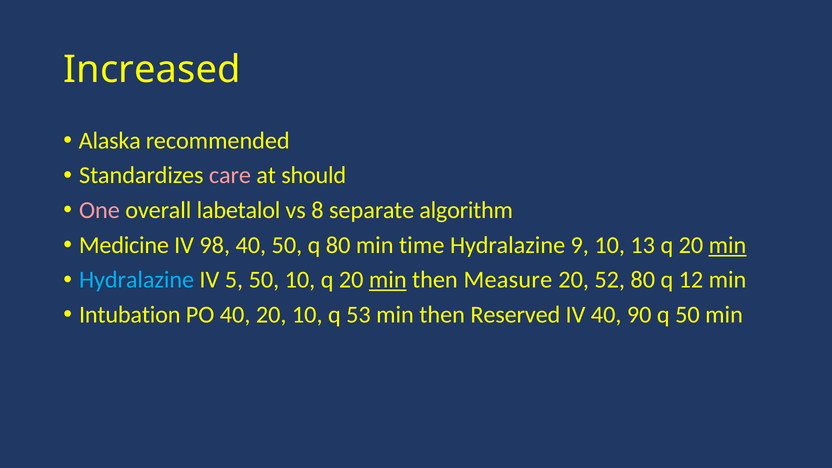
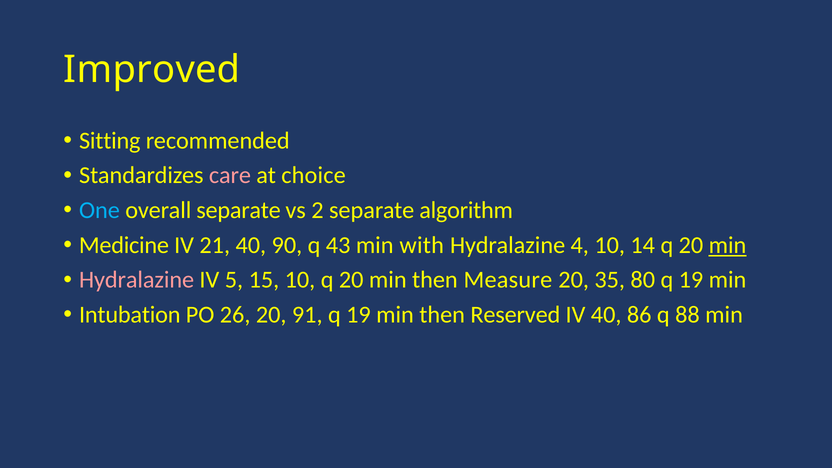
Increased: Increased -> Improved
Alaska: Alaska -> Sitting
should: should -> choice
One colour: pink -> light blue
overall labetalol: labetalol -> separate
8: 8 -> 2
98: 98 -> 21
40 50: 50 -> 90
q 80: 80 -> 43
time: time -> with
9: 9 -> 4
13: 13 -> 14
Hydralazine at (137, 280) colour: light blue -> pink
5 50: 50 -> 15
min at (388, 280) underline: present -> none
52: 52 -> 35
80 q 12: 12 -> 19
PO 40: 40 -> 26
20 10: 10 -> 91
53 at (358, 315): 53 -> 19
90: 90 -> 86
q 50: 50 -> 88
